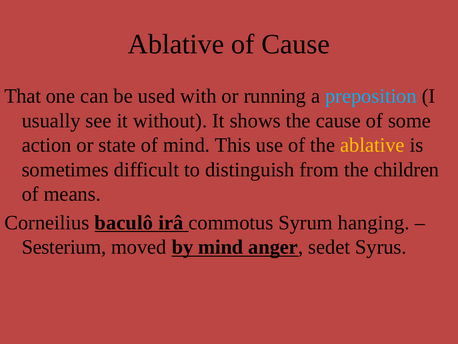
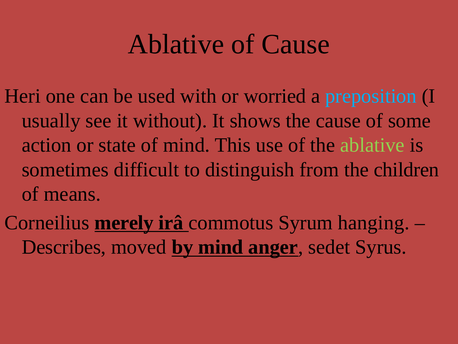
That: That -> Heri
running: running -> worried
ablative at (372, 145) colour: yellow -> light green
baculô: baculô -> merely
Sesterium: Sesterium -> Describes
